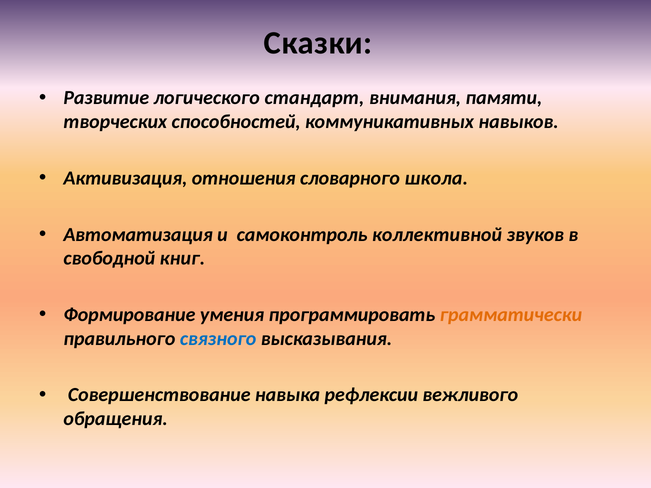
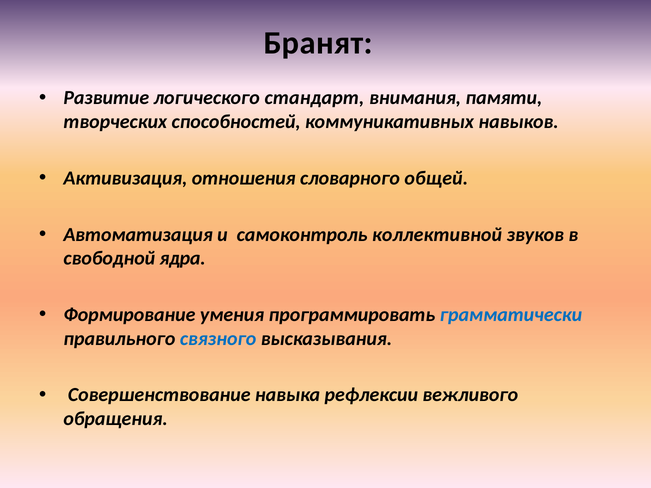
Сказки: Сказки -> Бранят
школа: школа -> общей
книг: книг -> ядра
грамматически colour: orange -> blue
